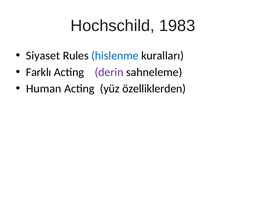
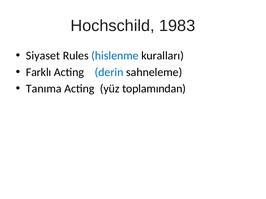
derin colour: purple -> blue
Human: Human -> Tanıma
özelliklerden: özelliklerden -> toplamından
